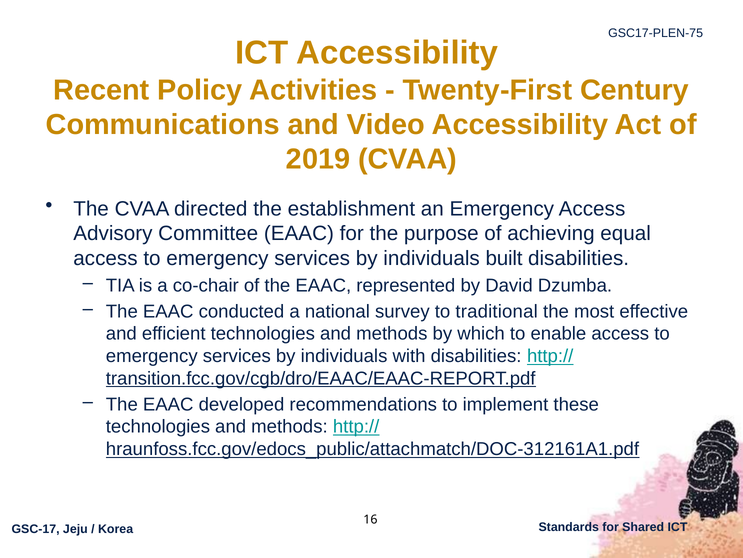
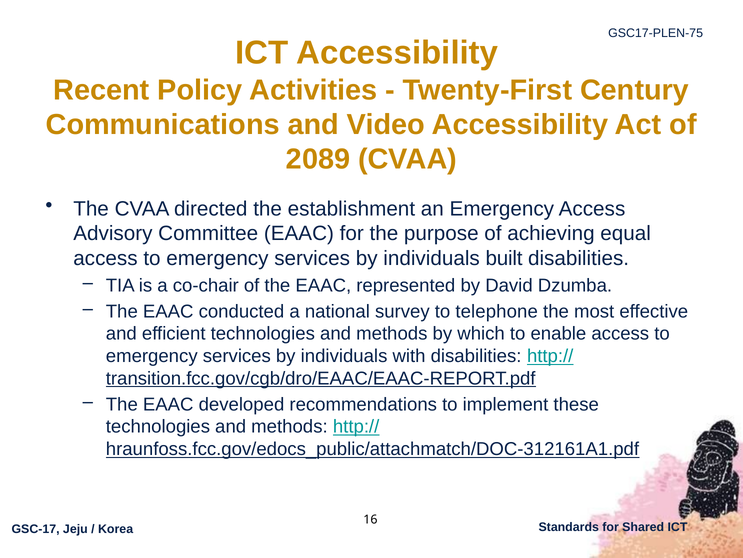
2019: 2019 -> 2089
traditional: traditional -> telephone
